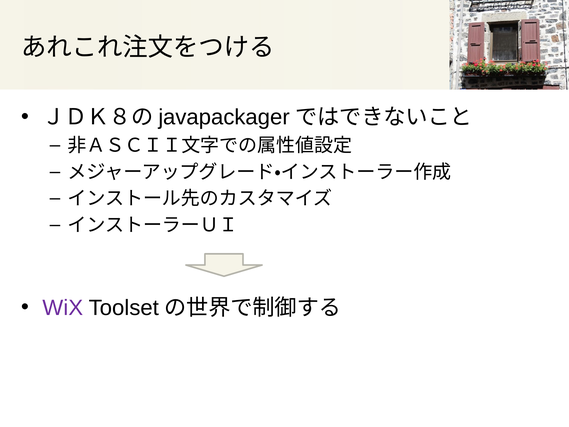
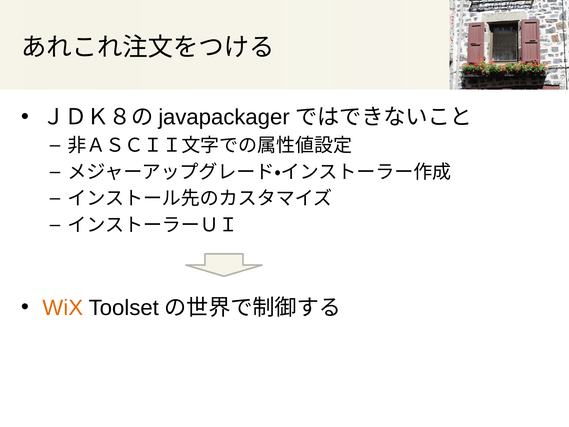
WiX colour: purple -> orange
